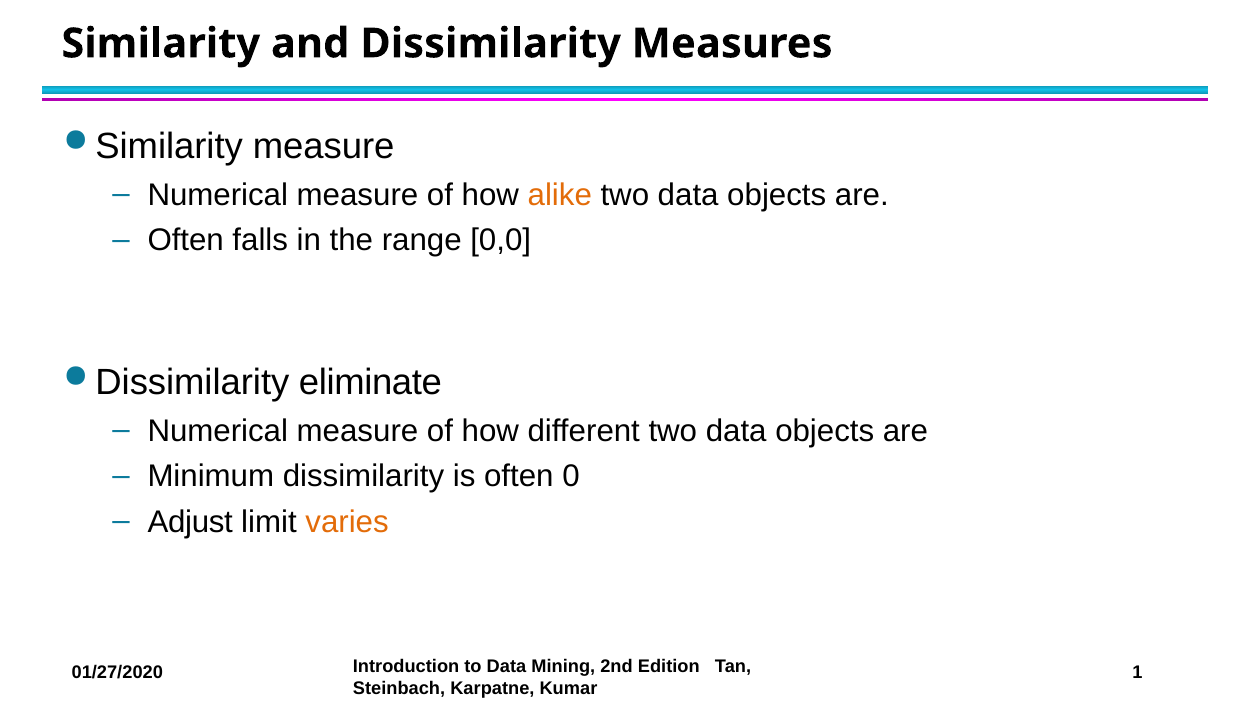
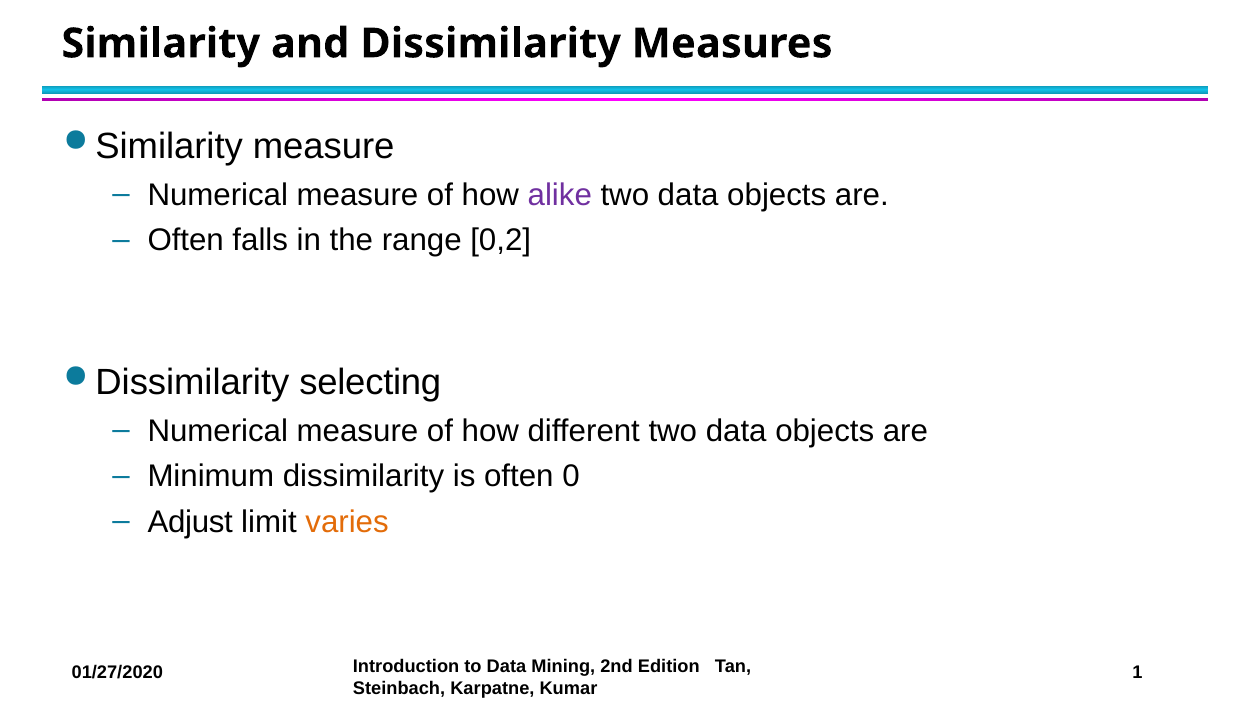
alike colour: orange -> purple
0,0: 0,0 -> 0,2
eliminate: eliminate -> selecting
